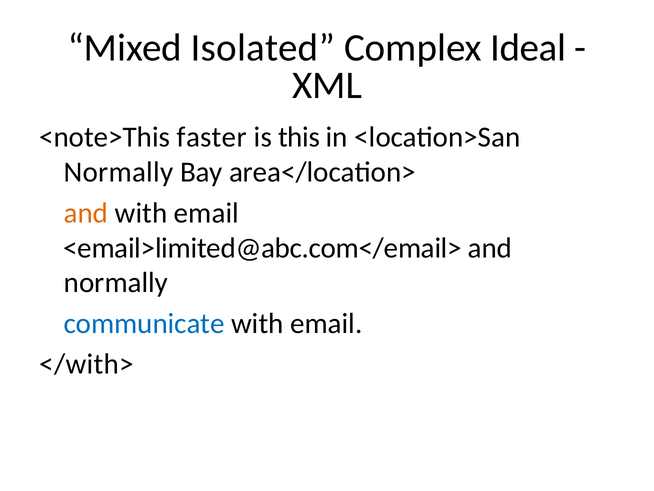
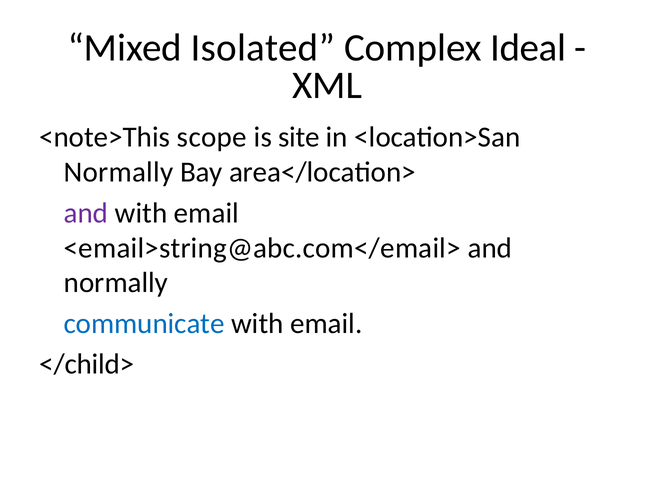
faster: faster -> scope
this: this -> site
and at (86, 213) colour: orange -> purple
<email>limited@abc.com</email>: <email>limited@abc.com</email> -> <email>string@abc.com</email>
</with>: </with> -> </child>
